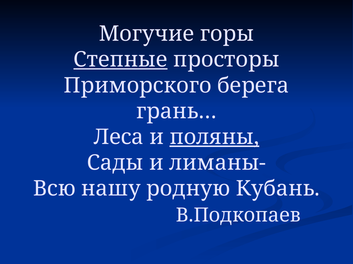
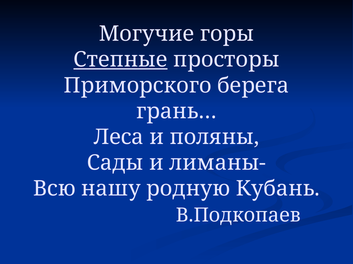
поляны underline: present -> none
